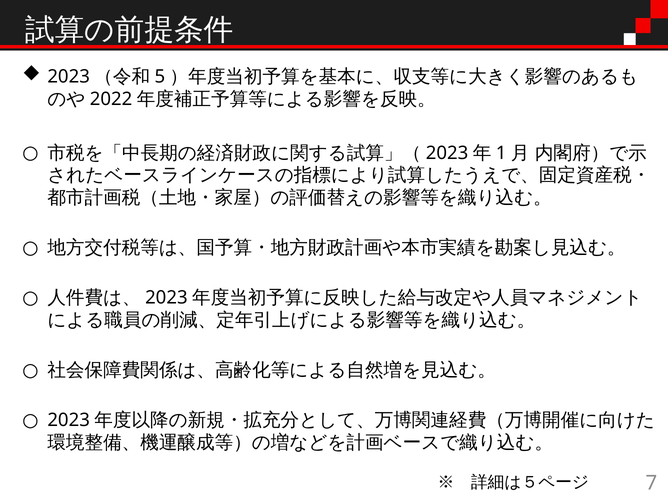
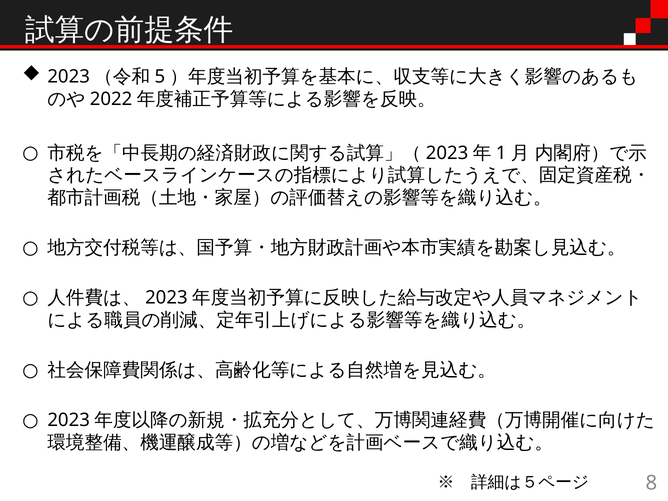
7: 7 -> 8
